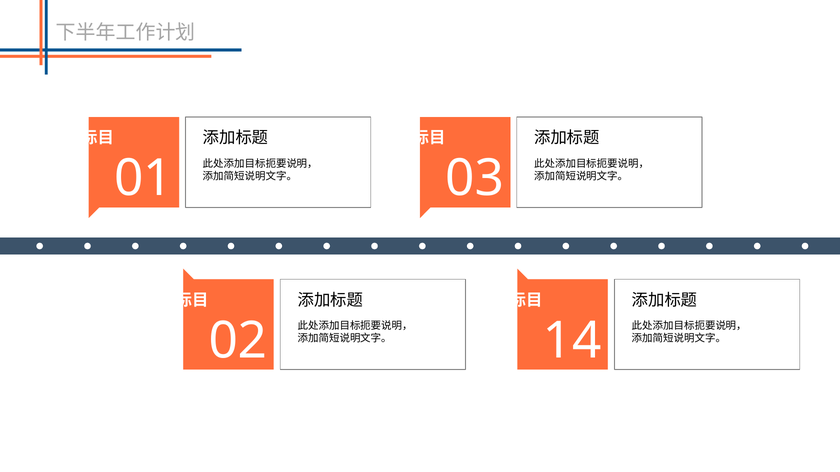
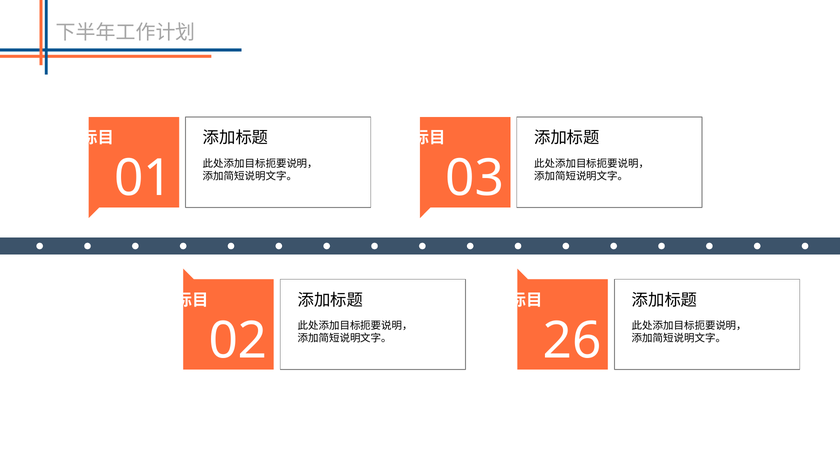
14: 14 -> 26
